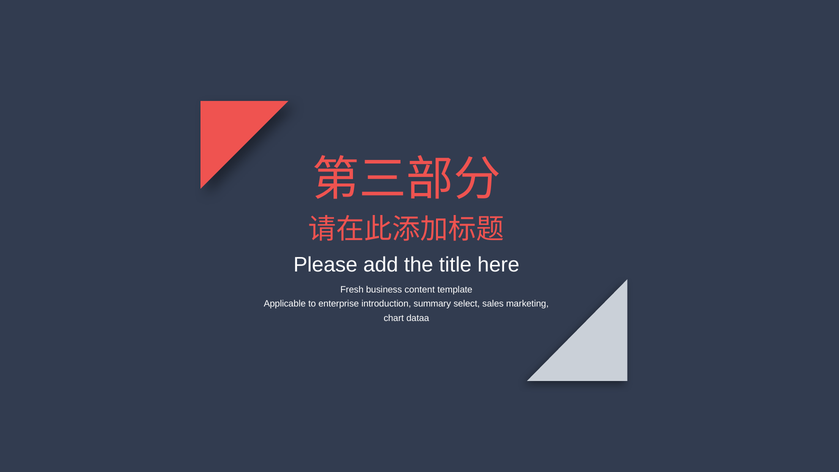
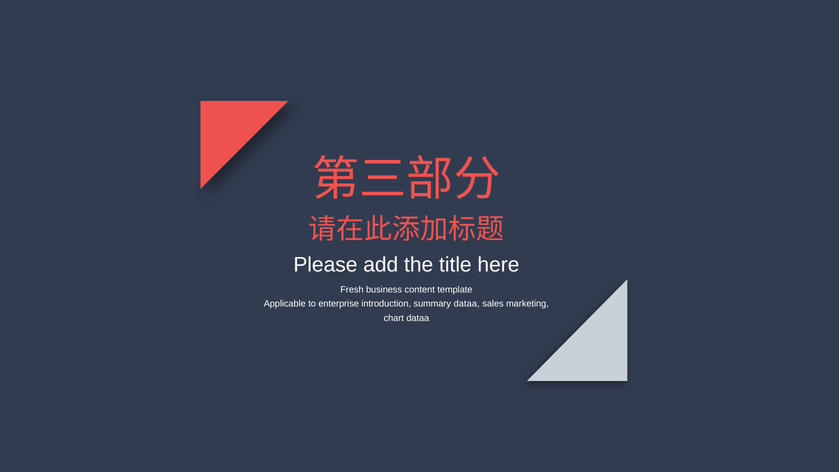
summary select: select -> dataa
